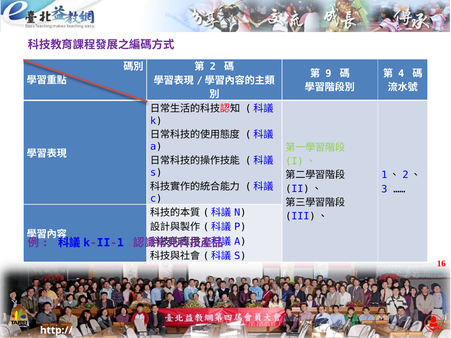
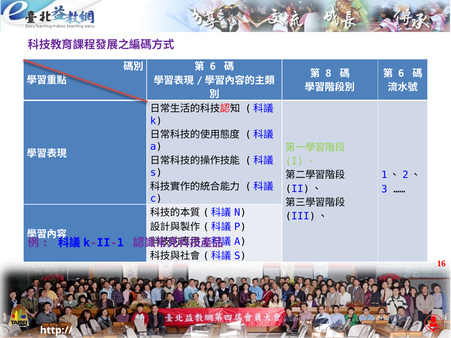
2 at (213, 67): 2 -> 6
9: 9 -> 8
4 at (401, 74): 4 -> 6
